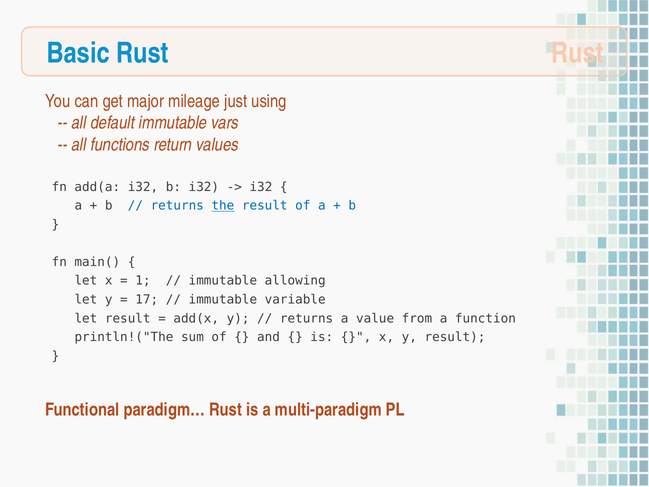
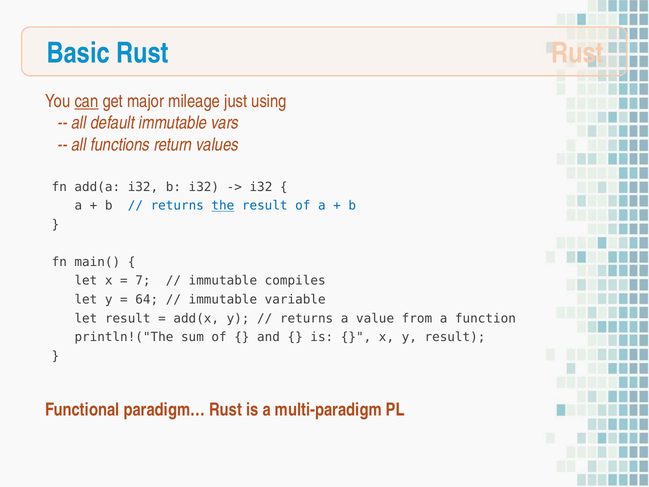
can underline: none -> present
1: 1 -> 7
allowing: allowing -> compiles
17: 17 -> 64
